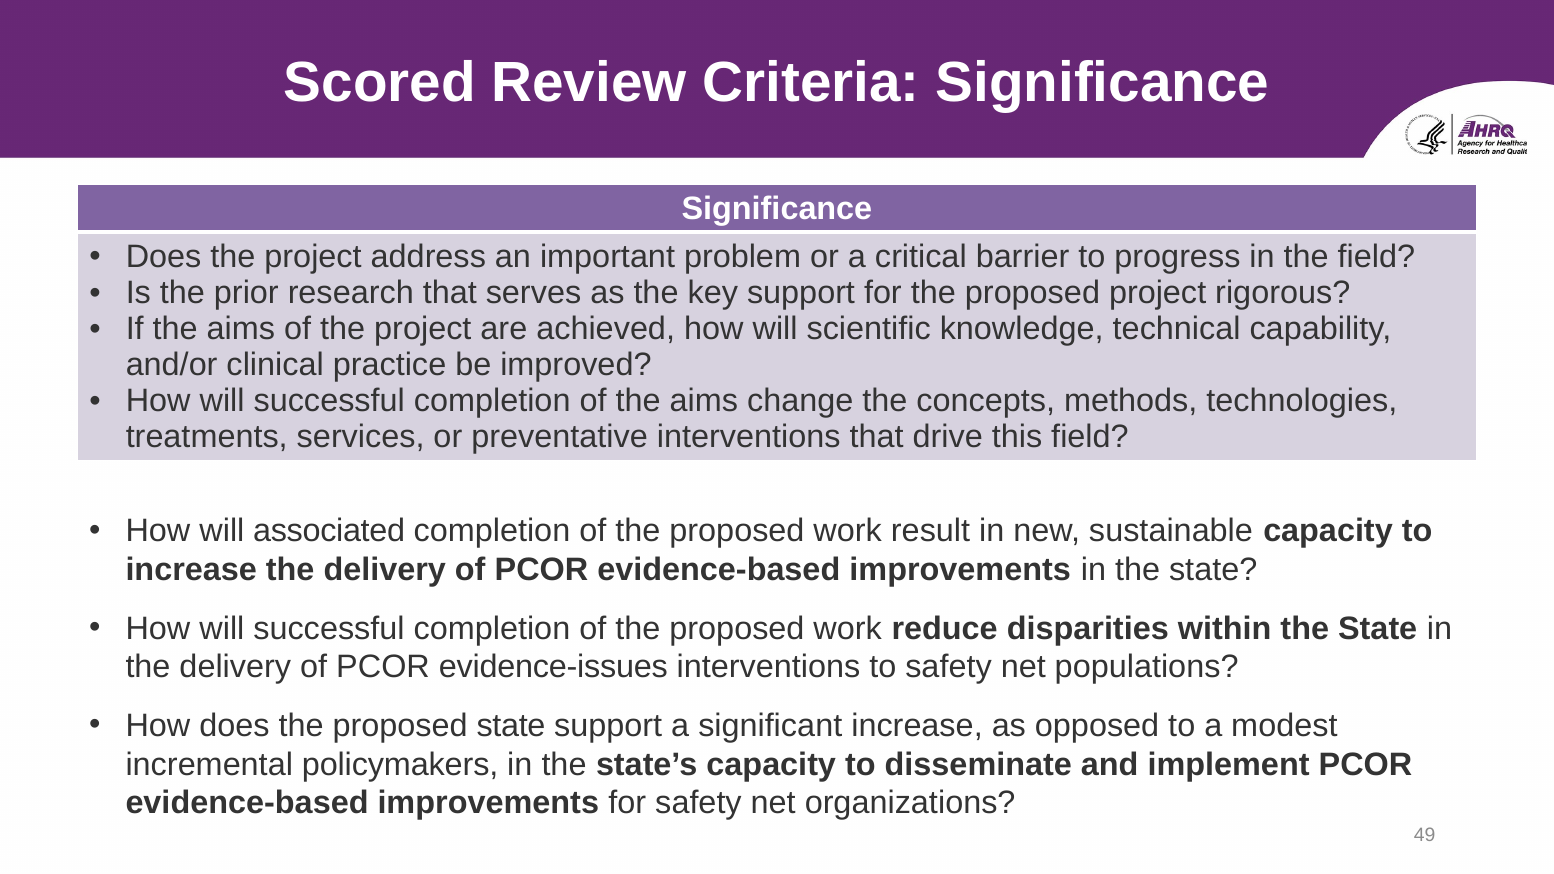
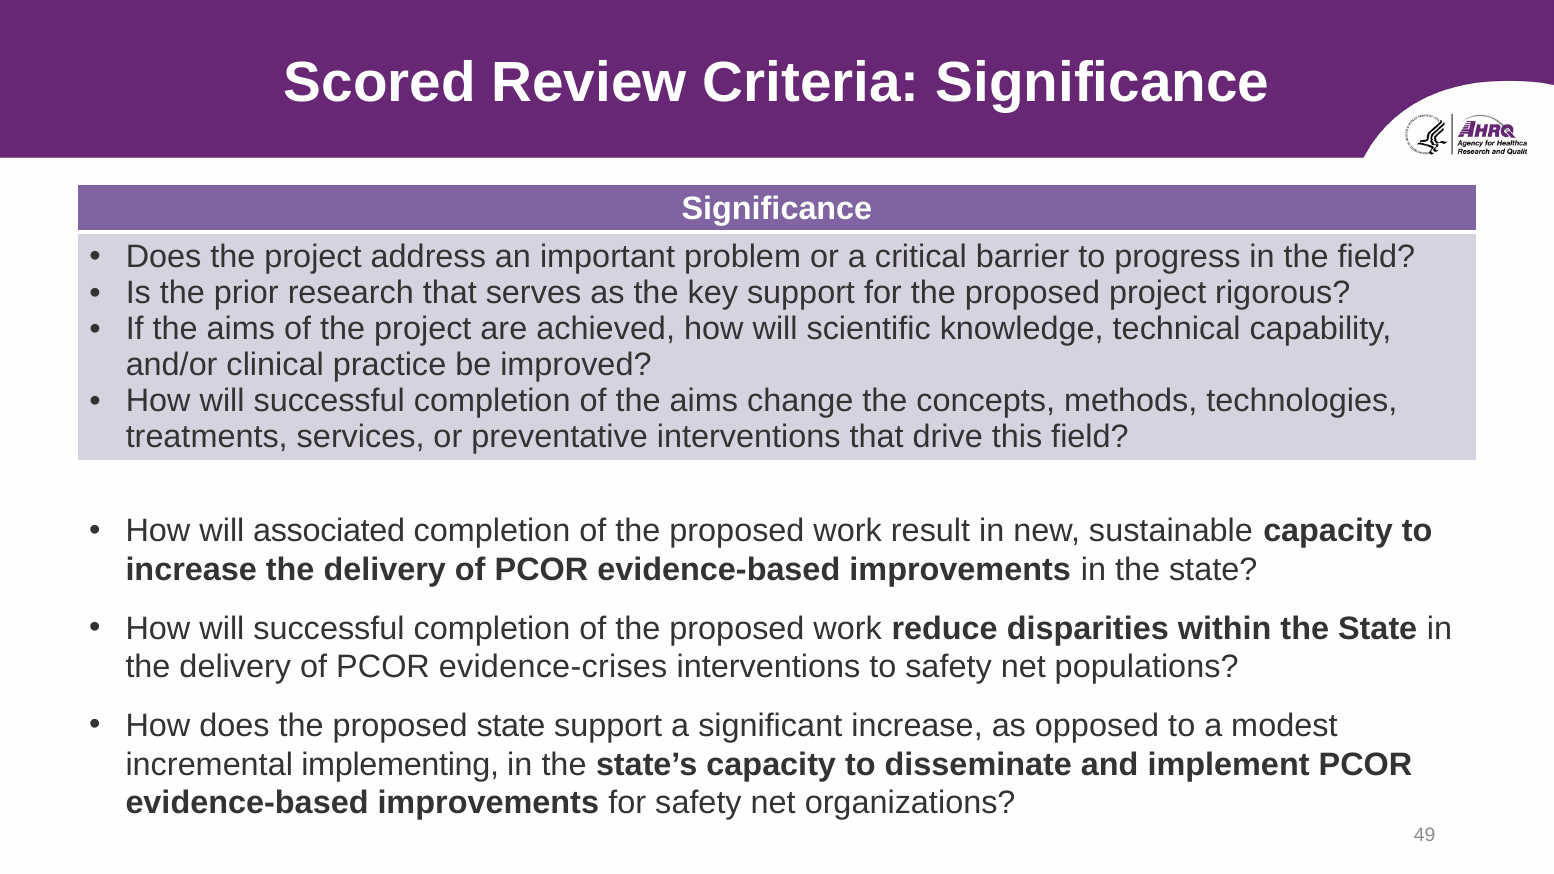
evidence-issues: evidence-issues -> evidence-crises
policymakers: policymakers -> implementing
